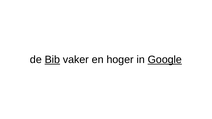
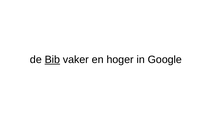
Google underline: present -> none
